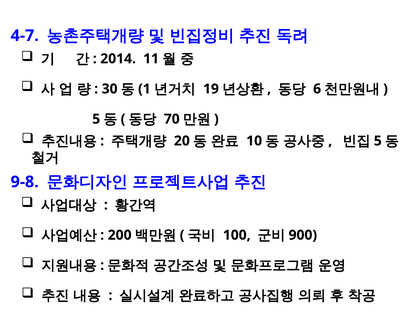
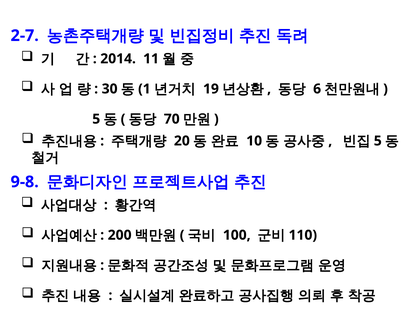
4-7: 4-7 -> 2-7
900: 900 -> 110
